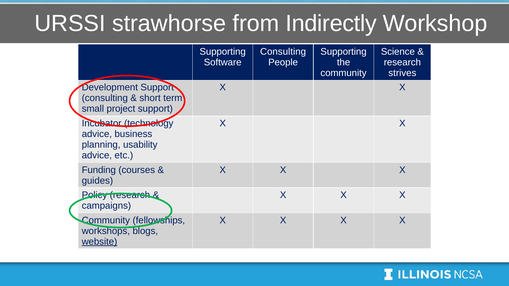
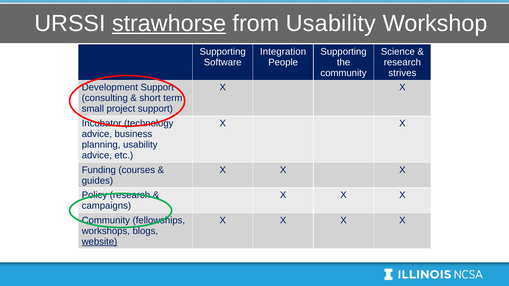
strawhorse underline: none -> present
from Indirectly: Indirectly -> Usability
Consulting at (283, 52): Consulting -> Integration
